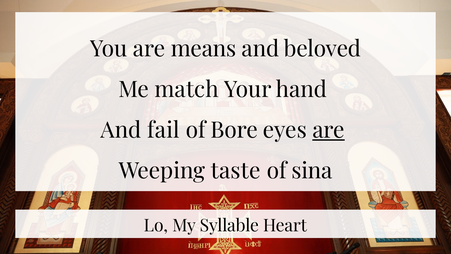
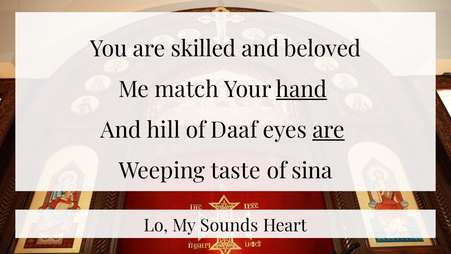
means: means -> skilled
hand underline: none -> present
fail: fail -> hill
Bore: Bore -> Daaf
Syllable: Syllable -> Sounds
